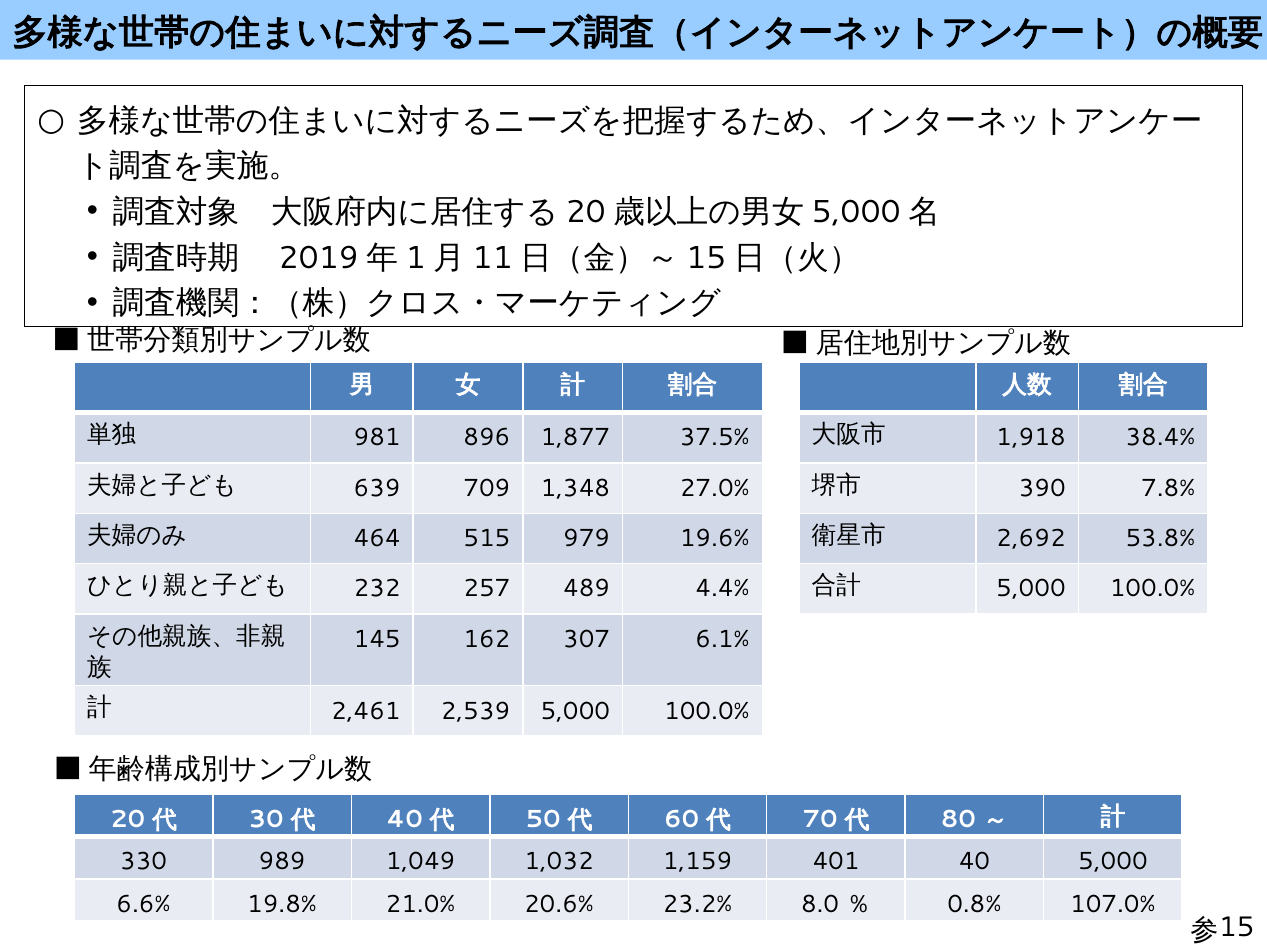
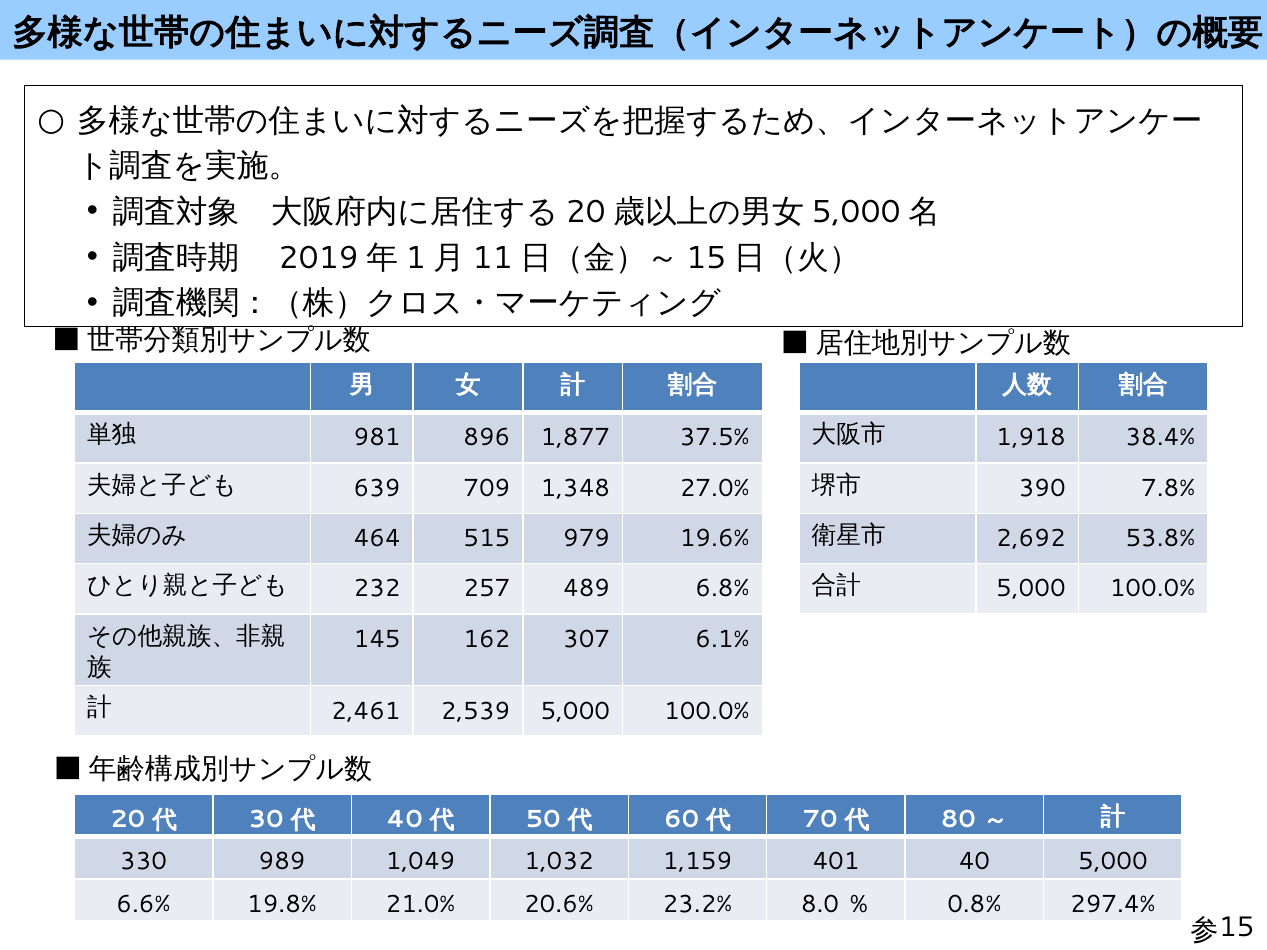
4.4%: 4.4% -> 6.8%
107.0%: 107.0% -> 297.4%
